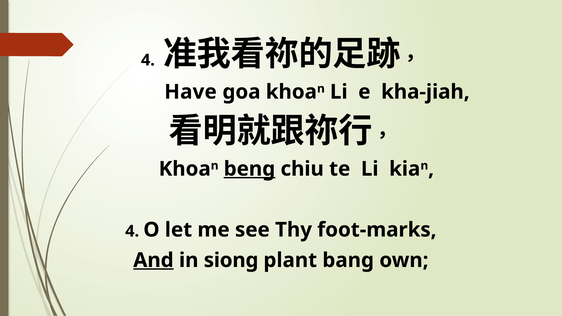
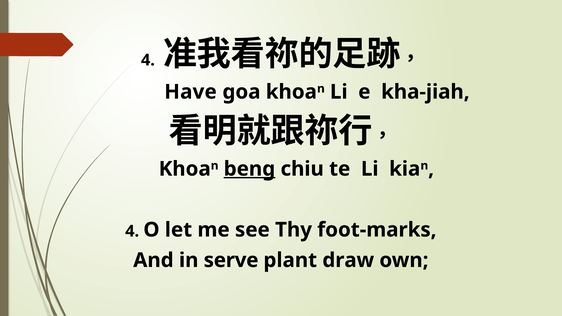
And underline: present -> none
siong: siong -> serve
bang: bang -> draw
